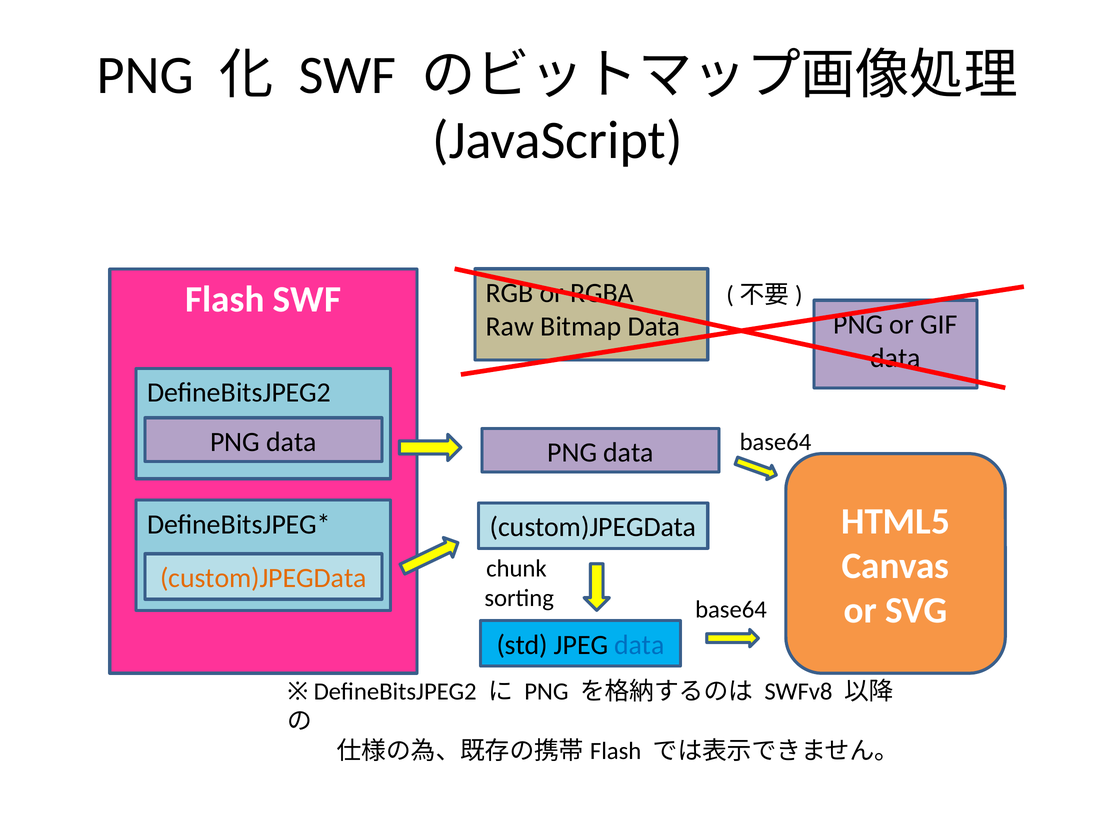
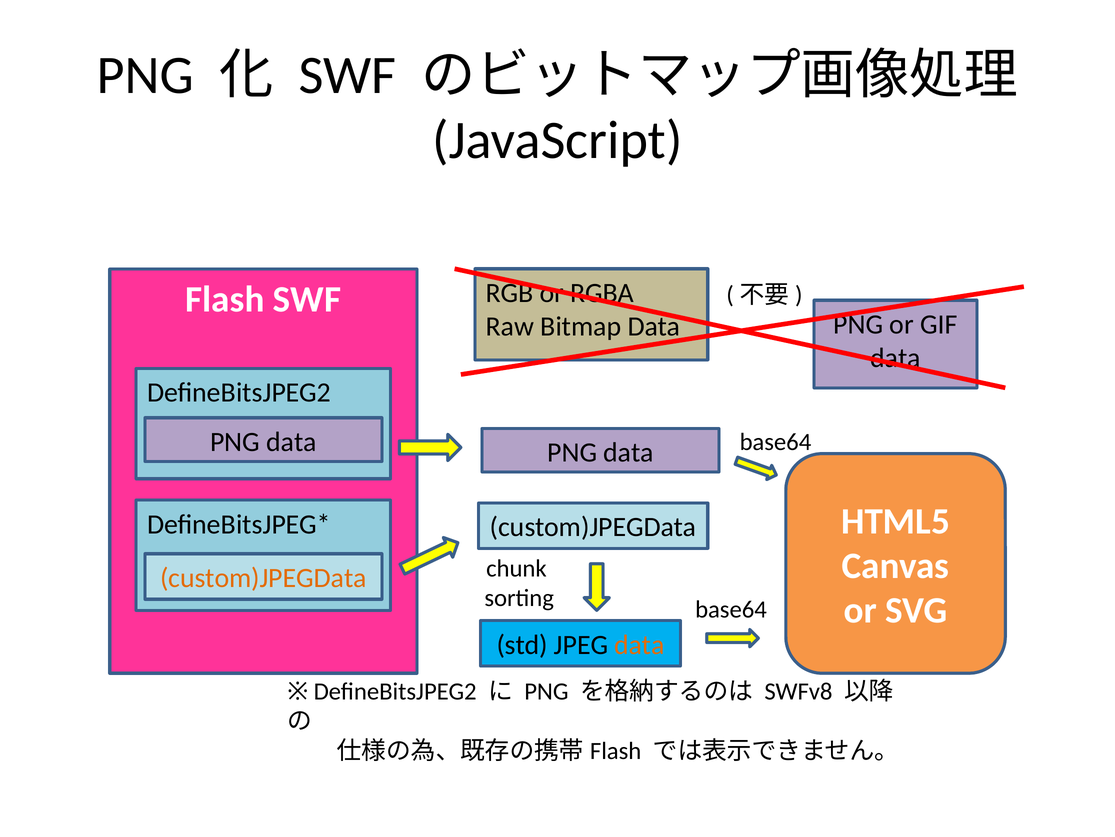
data at (639, 644) colour: blue -> orange
